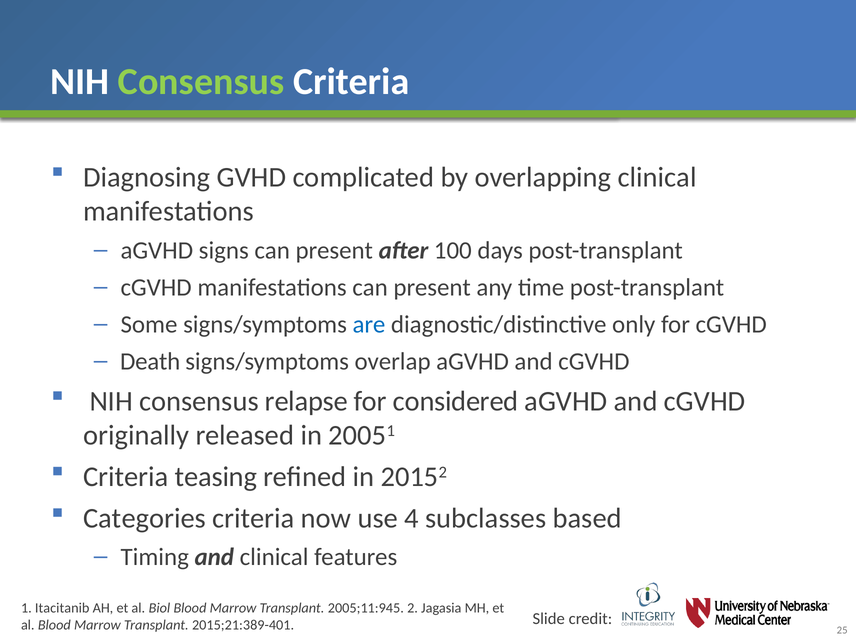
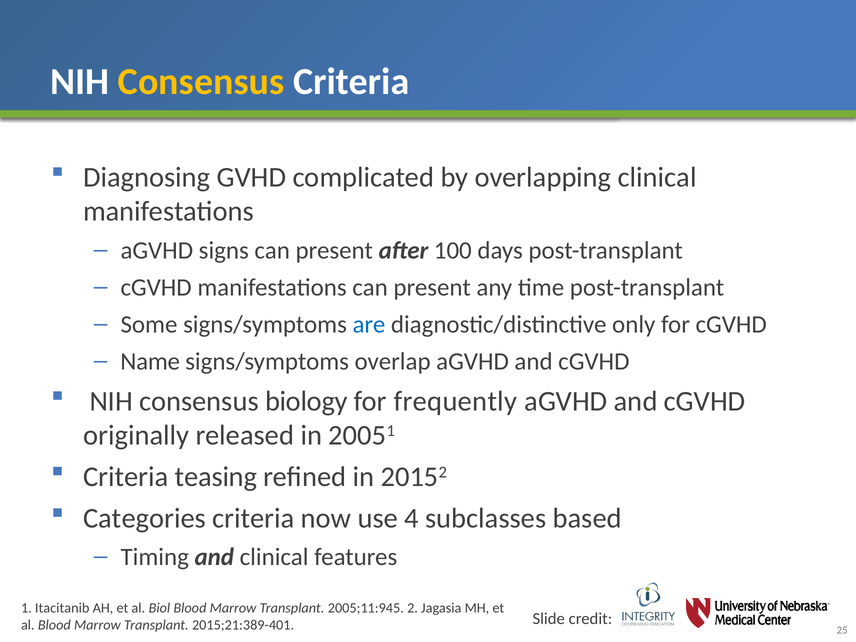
Consensus at (201, 82) colour: light green -> yellow
Death: Death -> Name
relapse: relapse -> biology
considered: considered -> frequently
